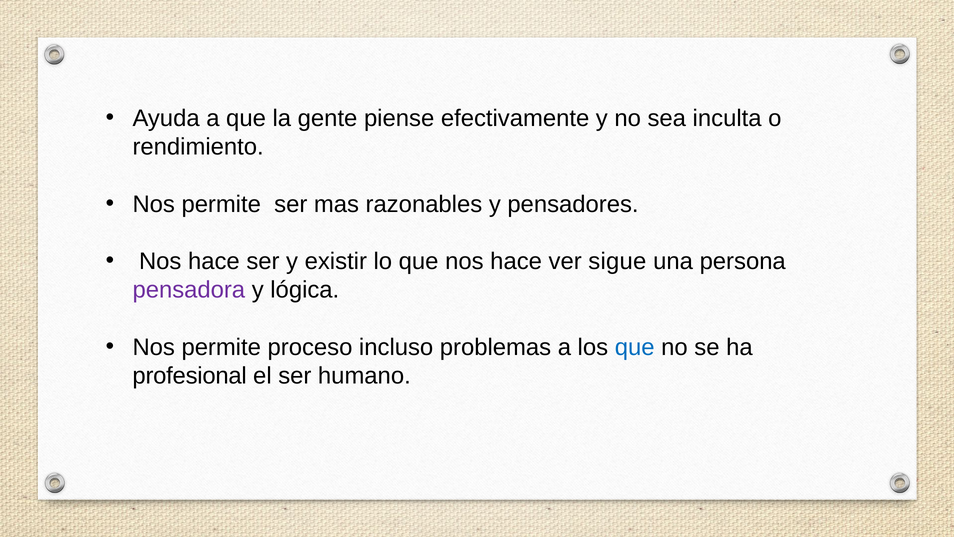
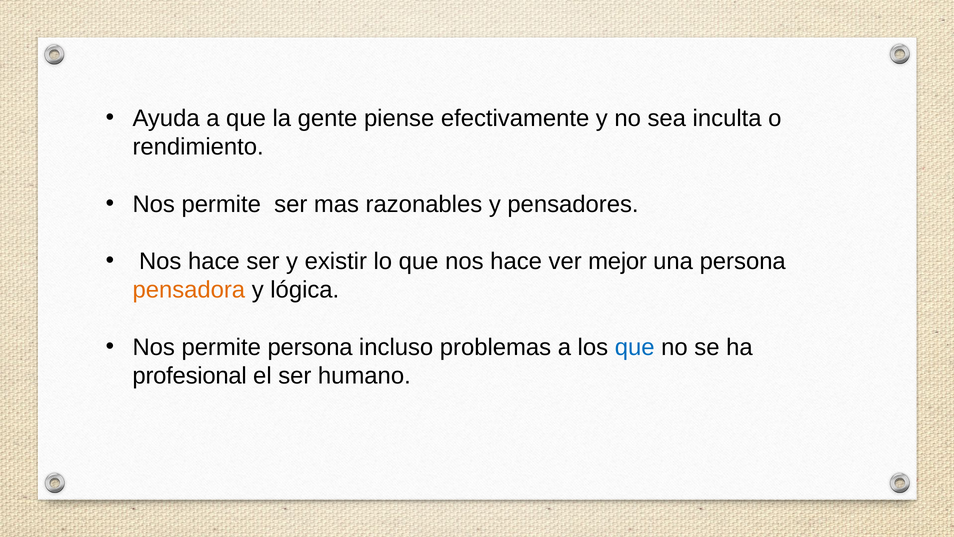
sigue: sigue -> mejor
pensadora colour: purple -> orange
permite proceso: proceso -> persona
